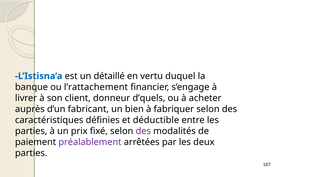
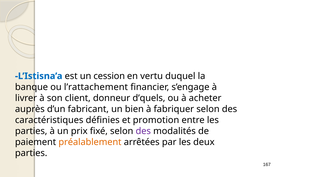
détaillé: détaillé -> cession
déductible: déductible -> promotion
préalablement colour: purple -> orange
